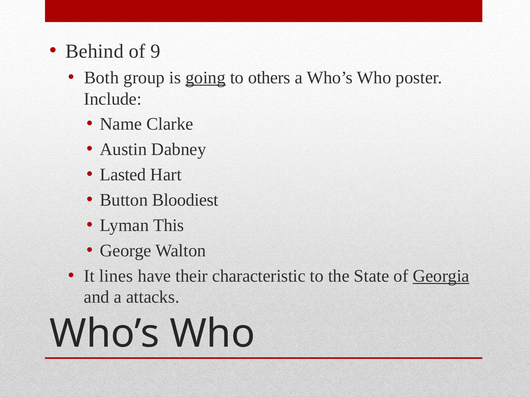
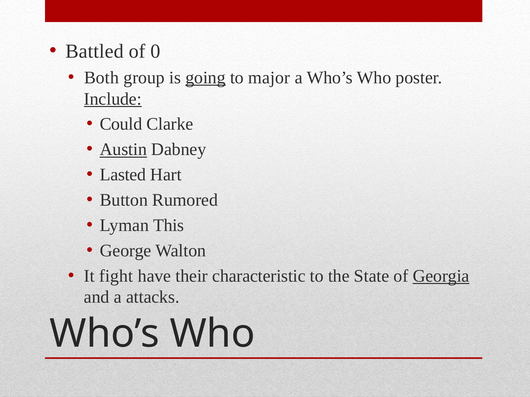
Behind: Behind -> Battled
9: 9 -> 0
others: others -> major
Include underline: none -> present
Name: Name -> Could
Austin underline: none -> present
Bloodiest: Bloodiest -> Rumored
lines: lines -> fight
